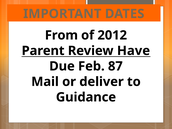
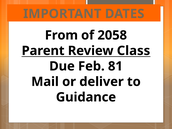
2012: 2012 -> 2058
Have: Have -> Class
87: 87 -> 81
